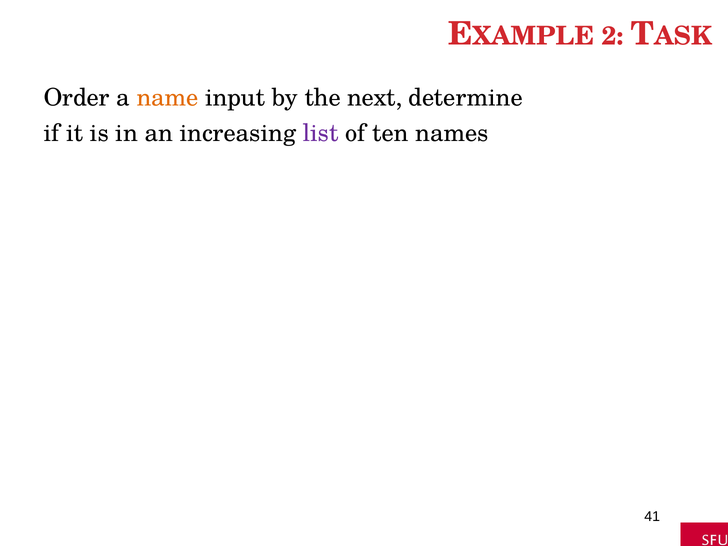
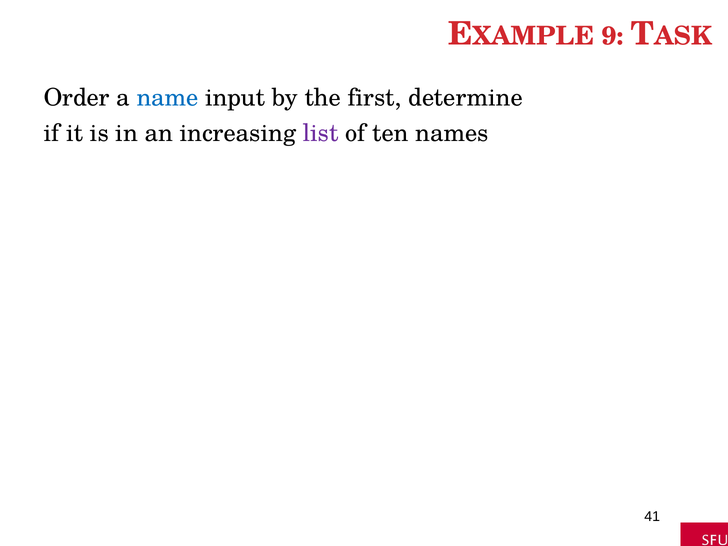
2: 2 -> 9
name colour: orange -> blue
next: next -> first
